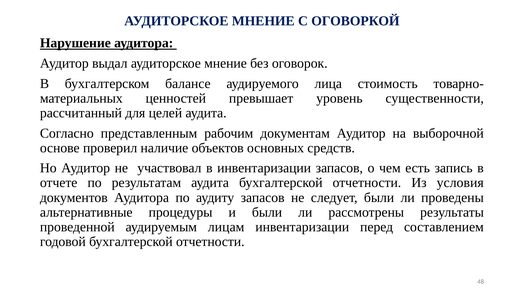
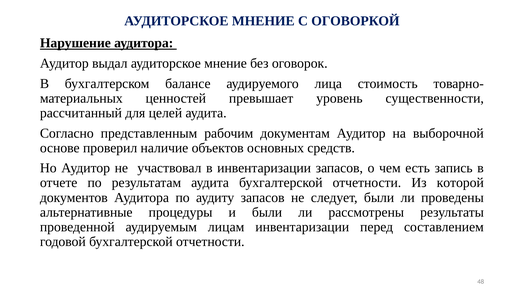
условия: условия -> которой
